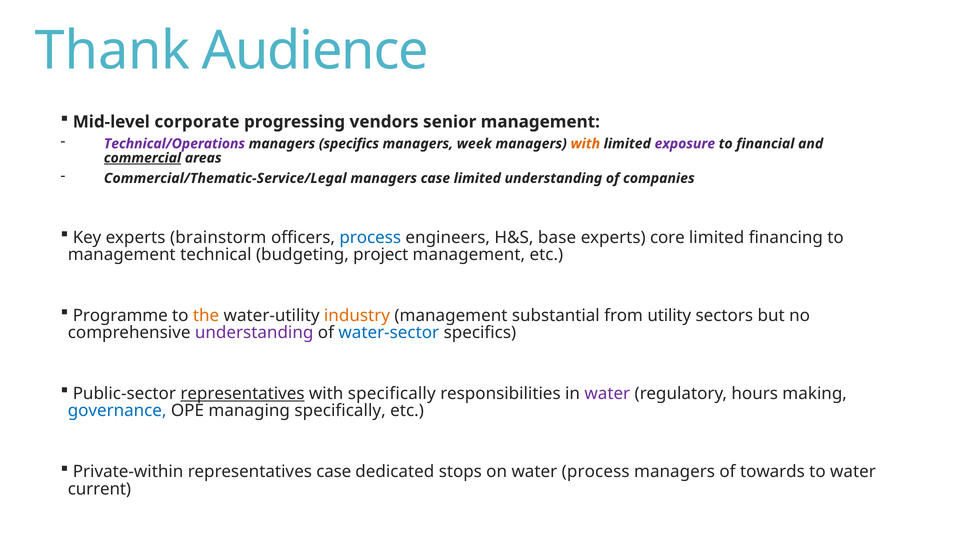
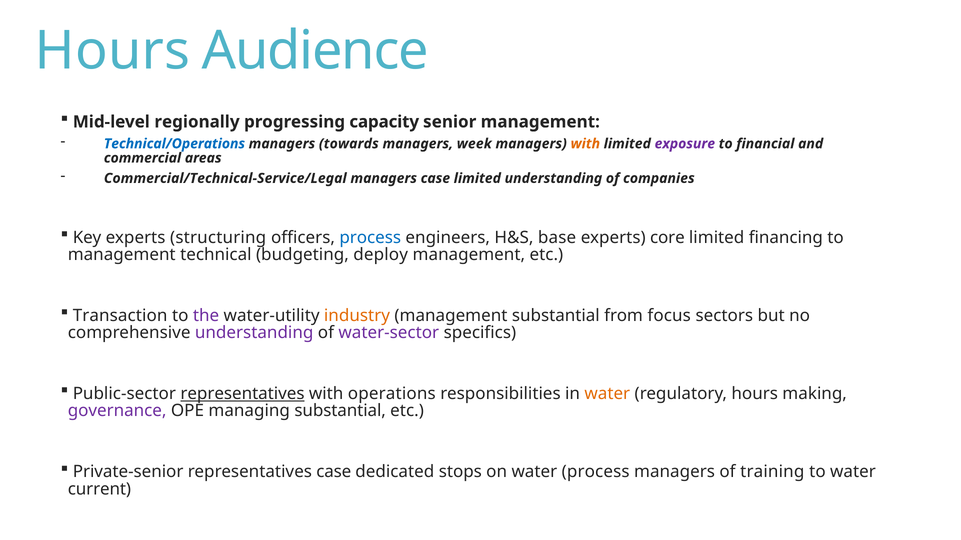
Thank at (113, 51): Thank -> Hours
corporate: corporate -> regionally
vendors: vendors -> capacity
Technical/Operations colour: purple -> blue
managers specifics: specifics -> towards
commercial underline: present -> none
Commercial/Thematic-Service/Legal: Commercial/Thematic-Service/Legal -> Commercial/Technical-Service/Legal
brainstorm: brainstorm -> structuring
project: project -> deploy
Programme: Programme -> Transaction
the colour: orange -> purple
utility: utility -> focus
water-sector colour: blue -> purple
with specifically: specifically -> operations
water at (607, 394) colour: purple -> orange
governance colour: blue -> purple
managing specifically: specifically -> substantial
Private-within: Private-within -> Private-senior
towards: towards -> training
